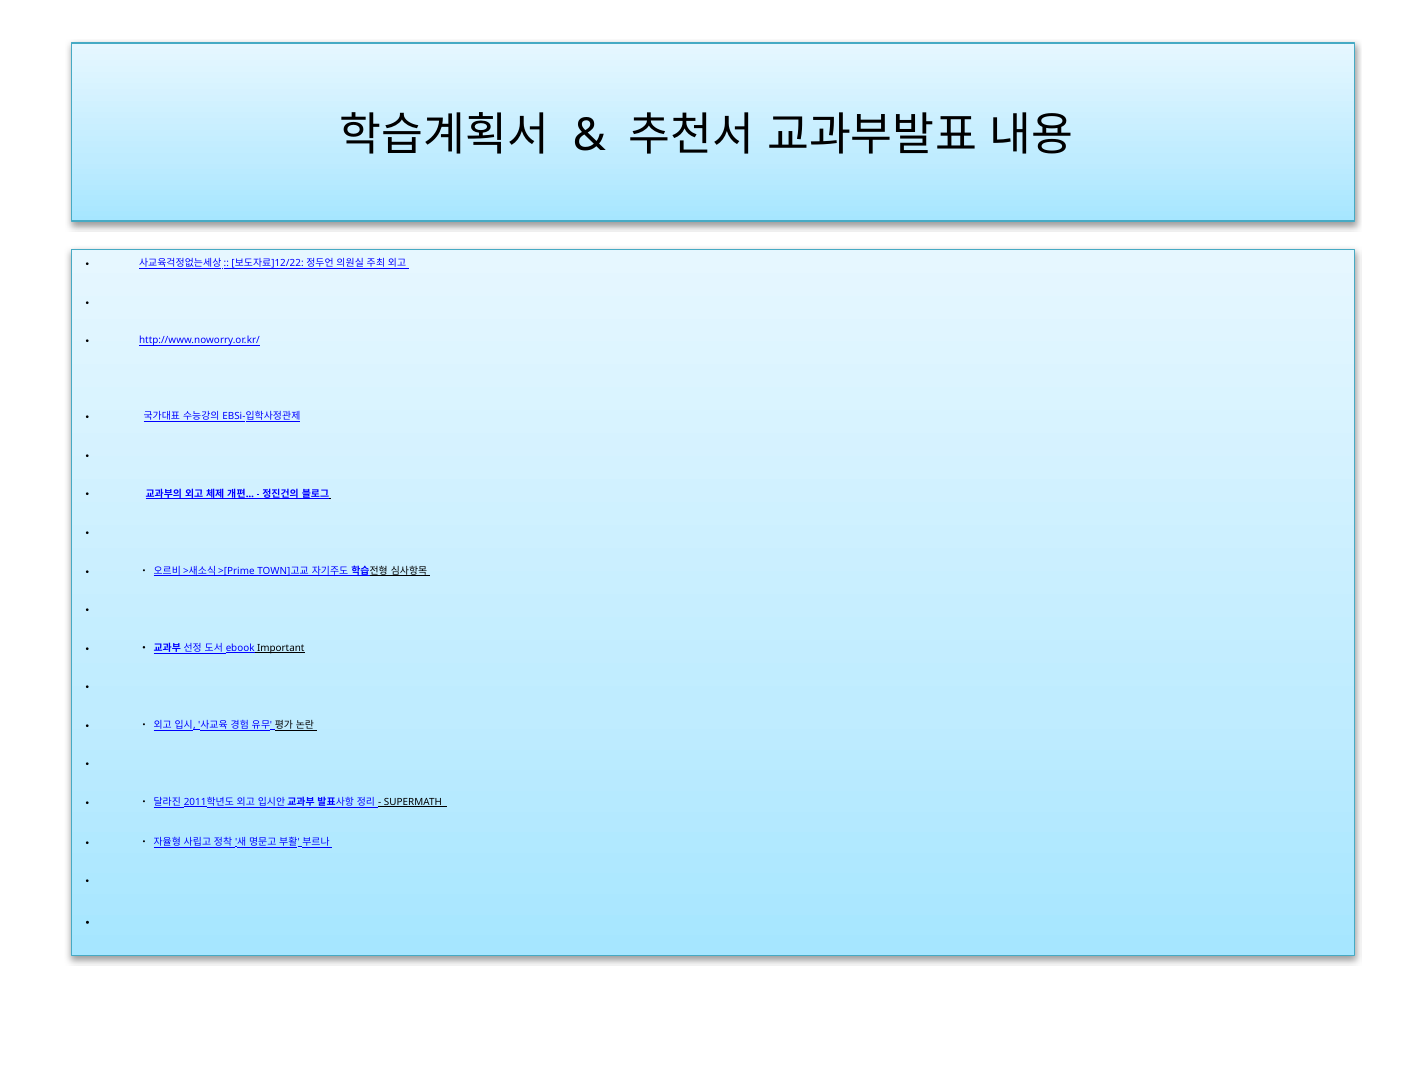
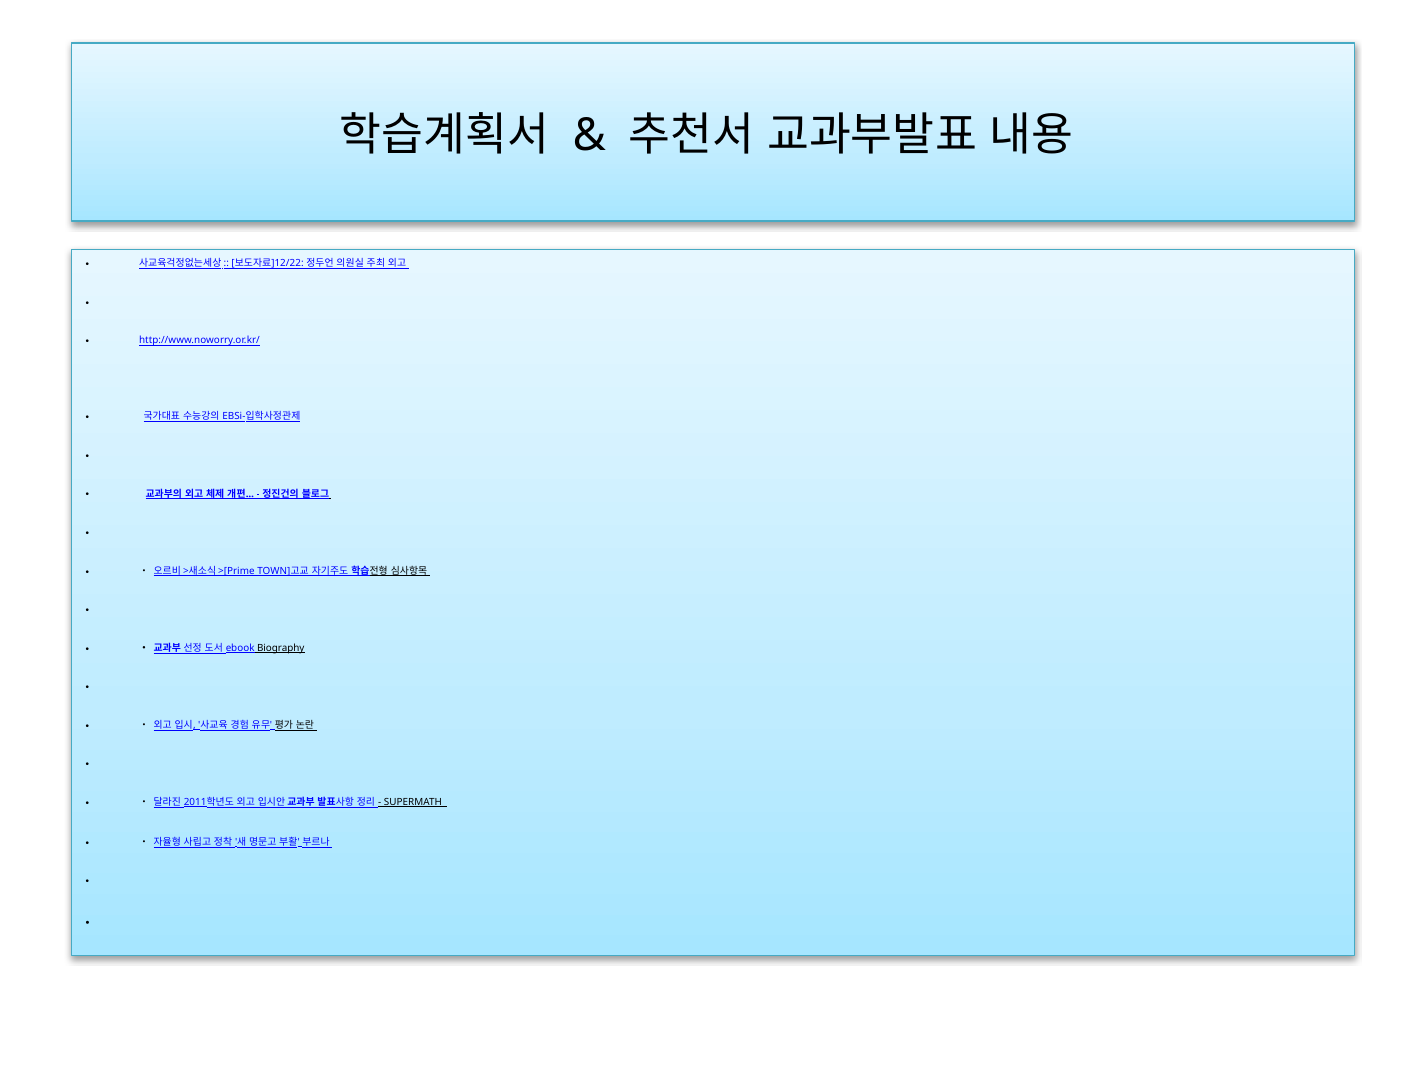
Important: Important -> Biography
